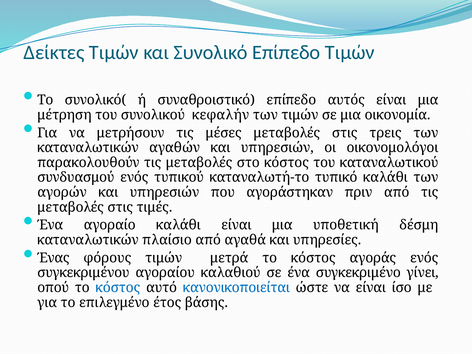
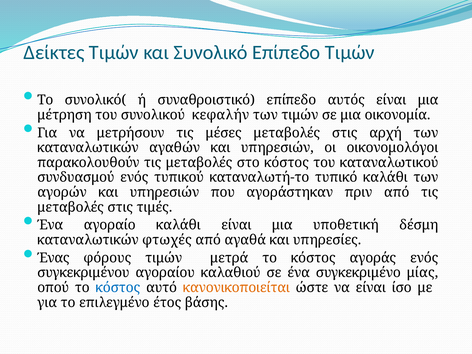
τρεις: τρεις -> αρχή
πλαίσιο: πλαίσιο -> φτωχές
γίνει: γίνει -> μίας
κανονικοποιείται colour: blue -> orange
